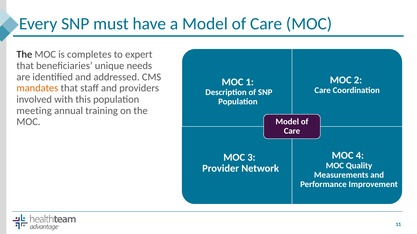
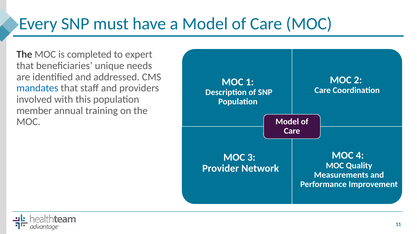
completes: completes -> completed
mandates colour: orange -> blue
meeting: meeting -> member
